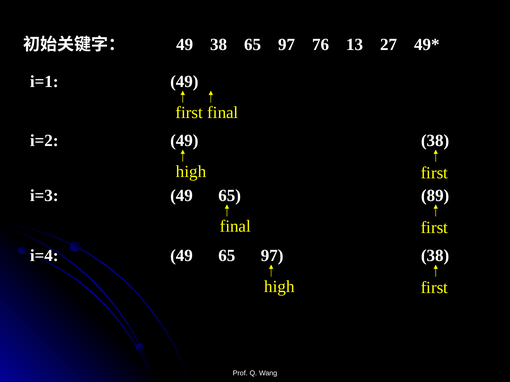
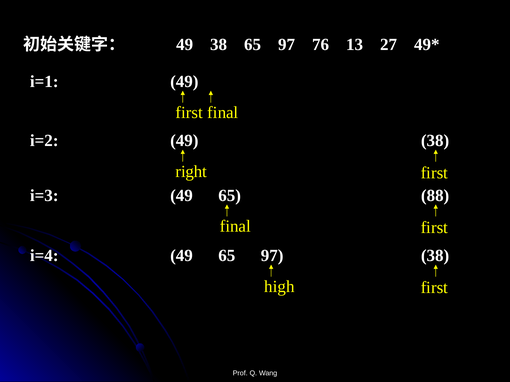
high at (191, 172): high -> right
89: 89 -> 88
